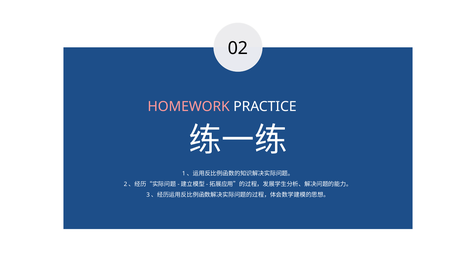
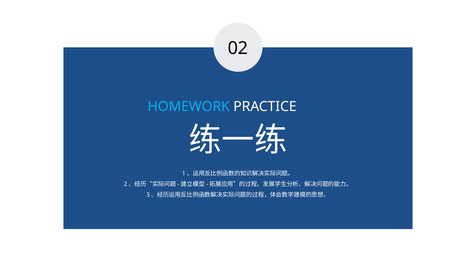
HOMEWORK colour: pink -> light blue
